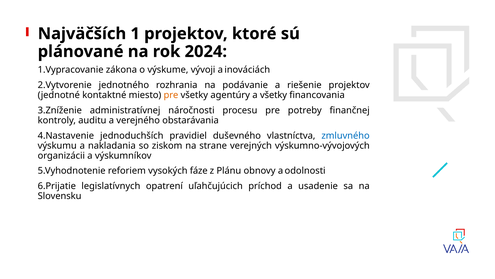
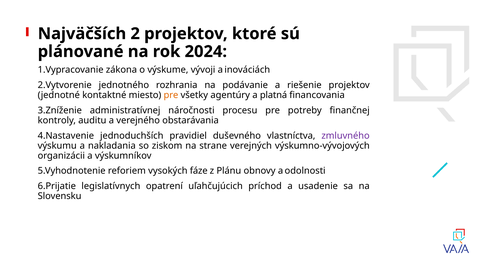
1: 1 -> 2
a všetky: všetky -> platná
zmluvného colour: blue -> purple
